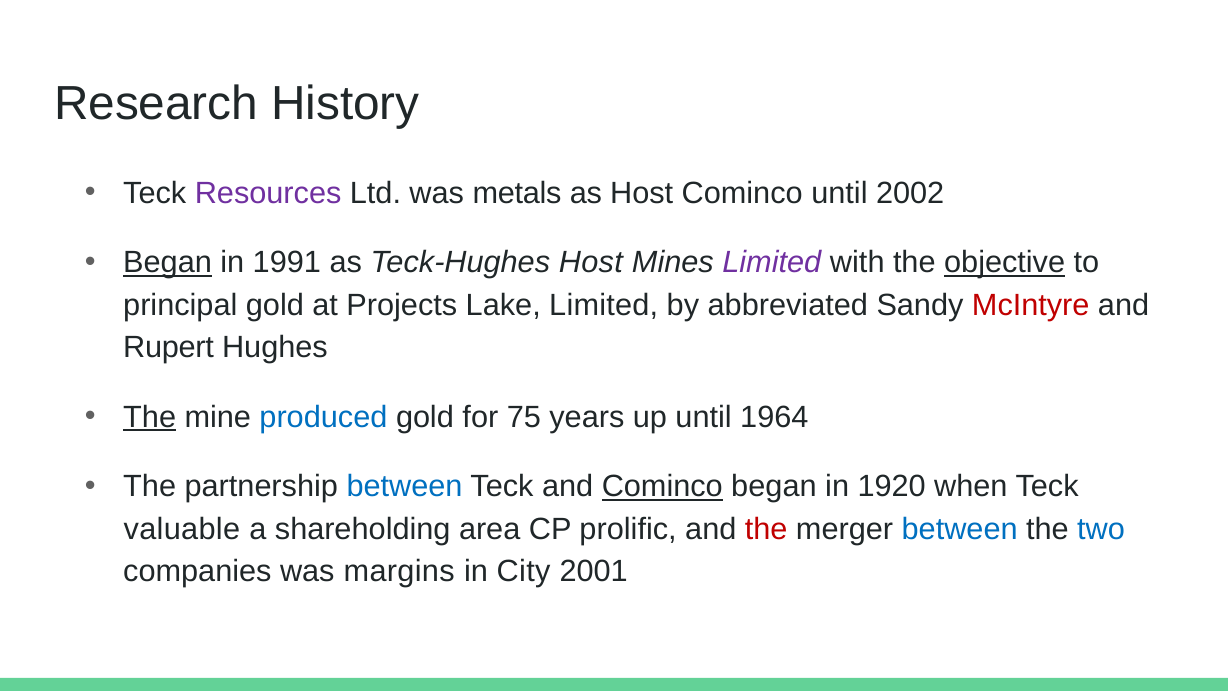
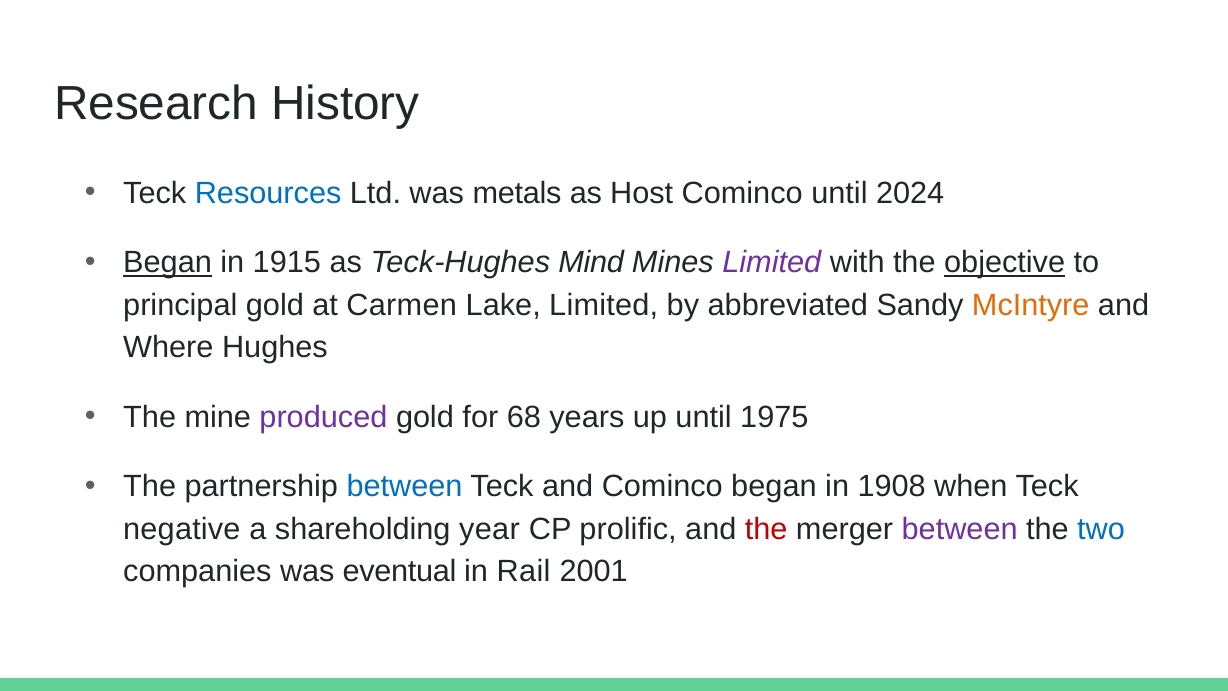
Resources colour: purple -> blue
2002: 2002 -> 2024
1991: 1991 -> 1915
Teck-Hughes Host: Host -> Mind
Projects: Projects -> Carmen
McIntyre colour: red -> orange
Rupert: Rupert -> Where
The at (150, 417) underline: present -> none
produced colour: blue -> purple
75: 75 -> 68
1964: 1964 -> 1975
Cominco at (662, 487) underline: present -> none
1920: 1920 -> 1908
valuable: valuable -> negative
area: area -> year
between at (960, 529) colour: blue -> purple
margins: margins -> eventual
City: City -> Rail
